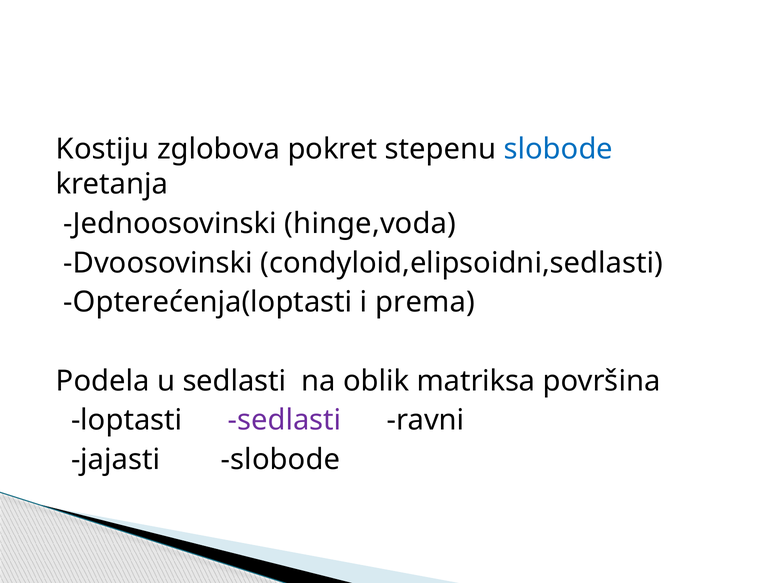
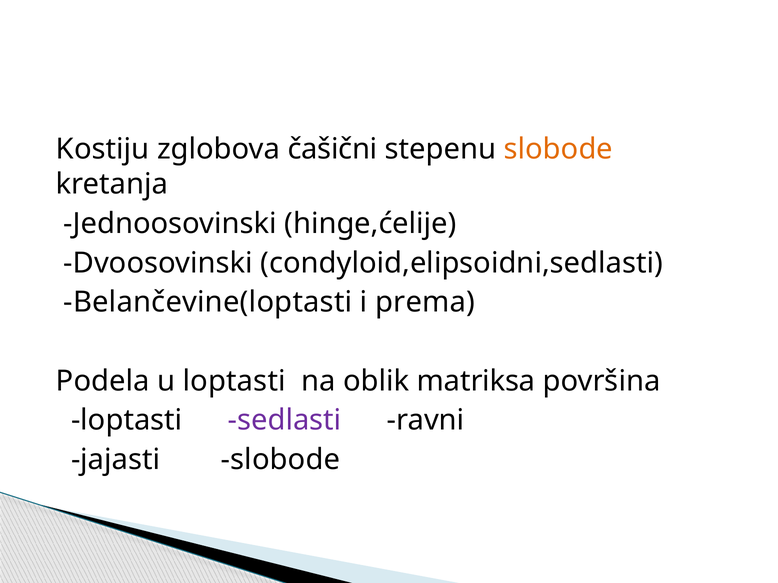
pokret: pokret -> čašični
slobode at (558, 149) colour: blue -> orange
hinge,voda: hinge,voda -> hinge,ćelije
Opterećenja(loptasti: Opterećenja(loptasti -> Belančevine(loptasti
u sedlasti: sedlasti -> loptasti
